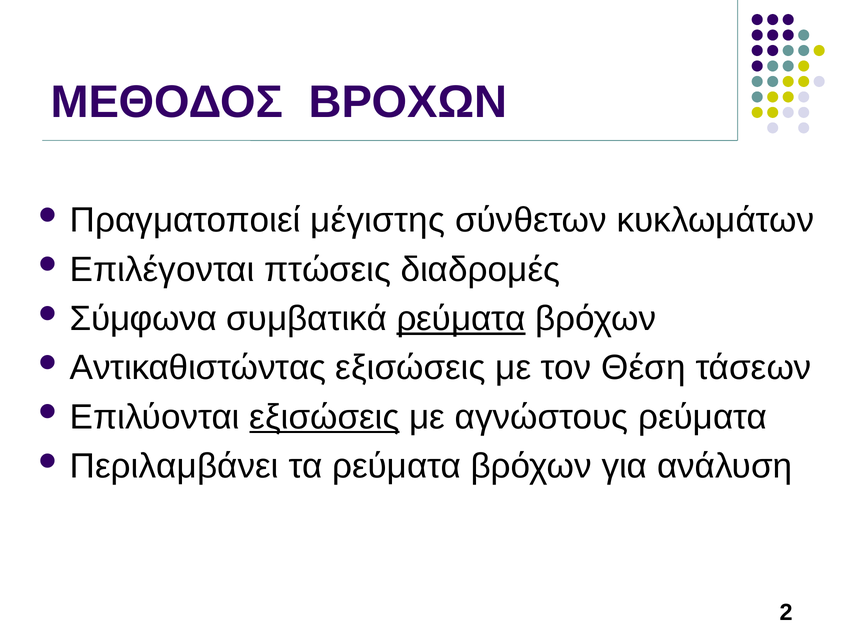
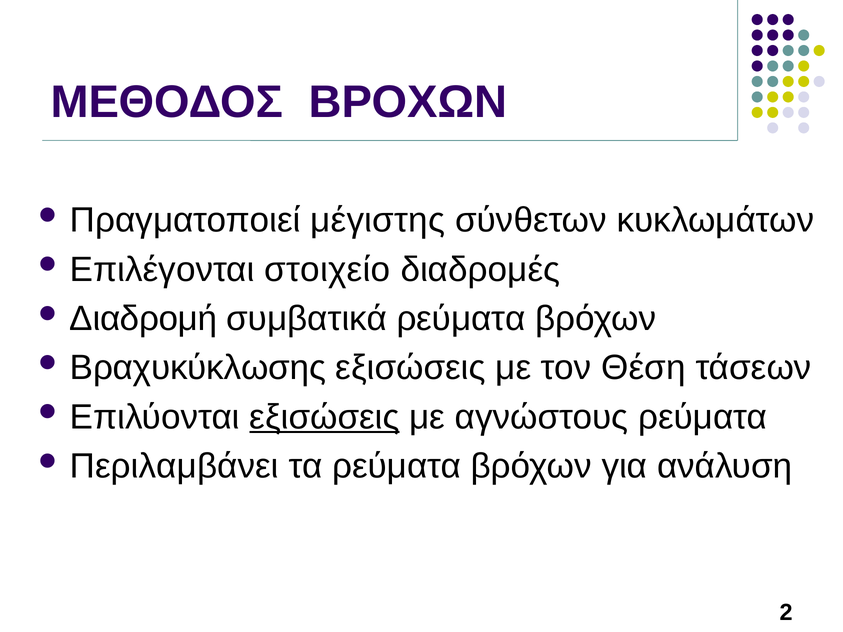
πτώσεις: πτώσεις -> στοιχείο
Σύμφωνα: Σύμφωνα -> Διαδρομή
ρεύματα at (461, 319) underline: present -> none
Αντικαθιστώντας: Αντικαθιστώντας -> Βραχυκύκλωσης
